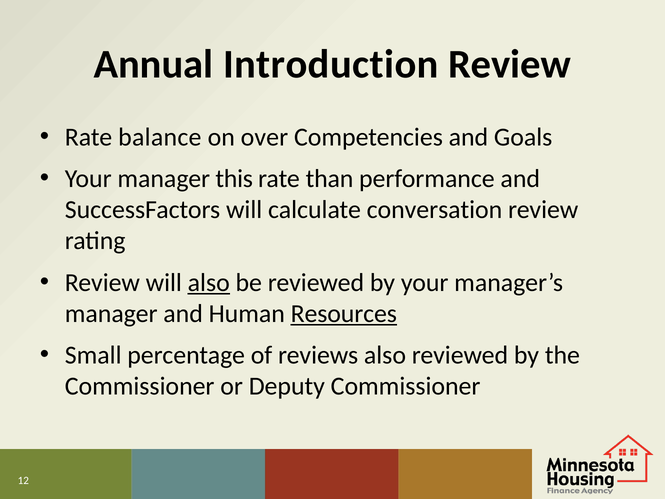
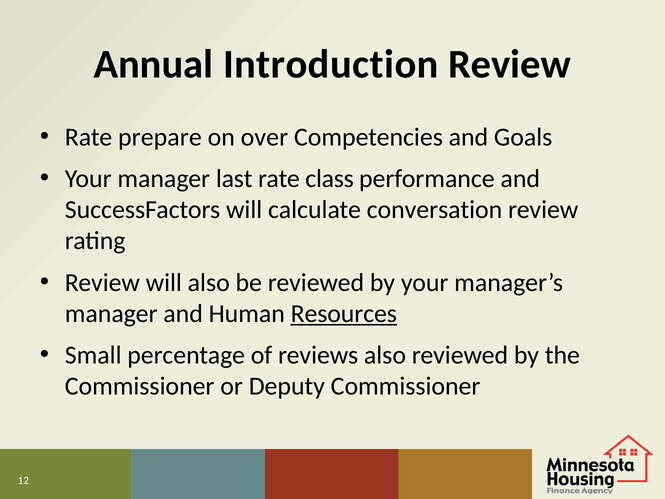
balance: balance -> prepare
this: this -> last
than: than -> class
also at (209, 282) underline: present -> none
